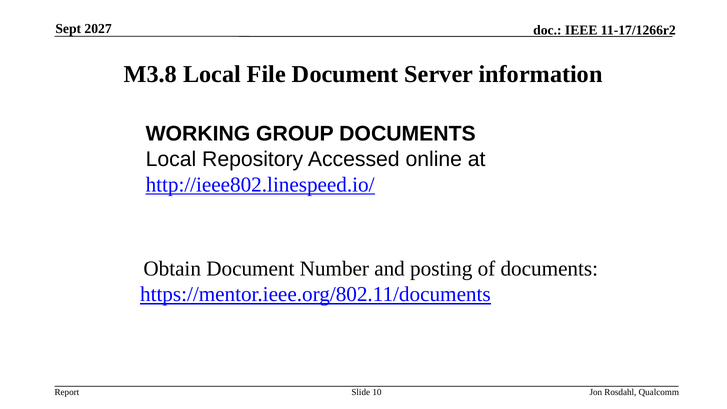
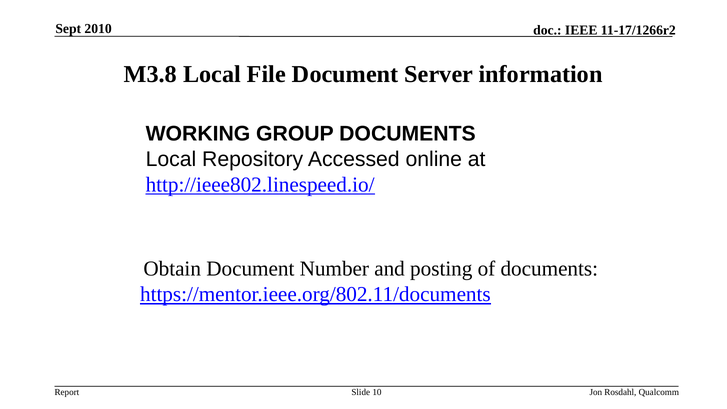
2027: 2027 -> 2010
